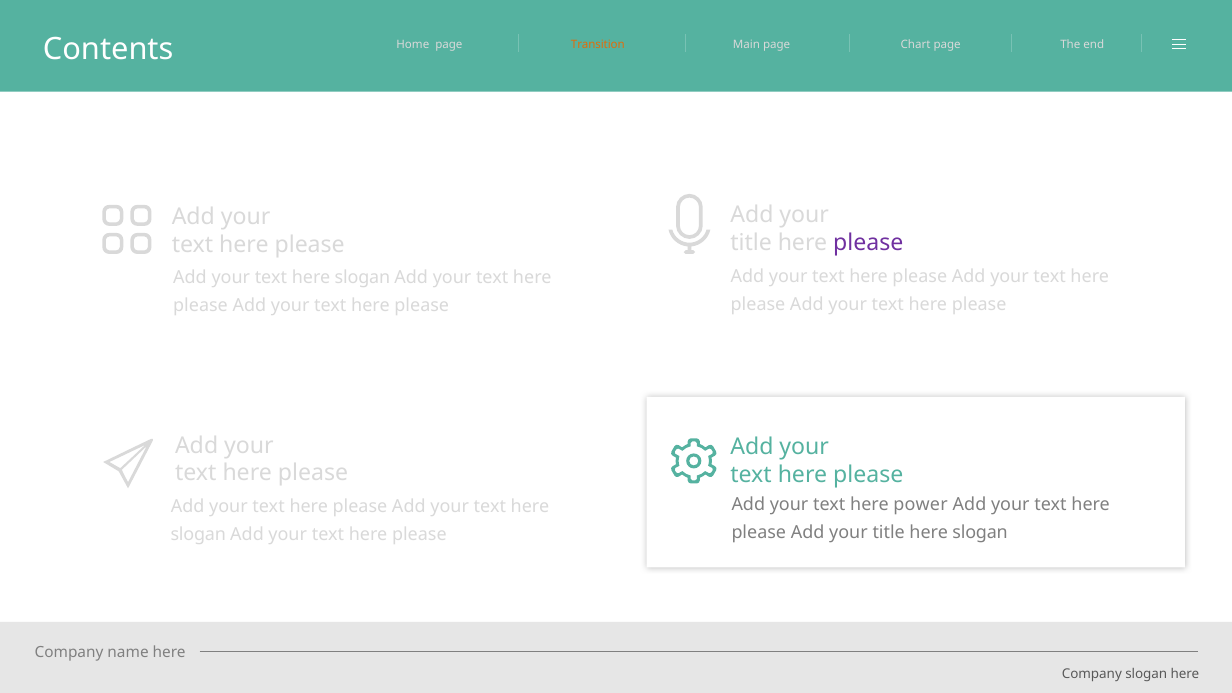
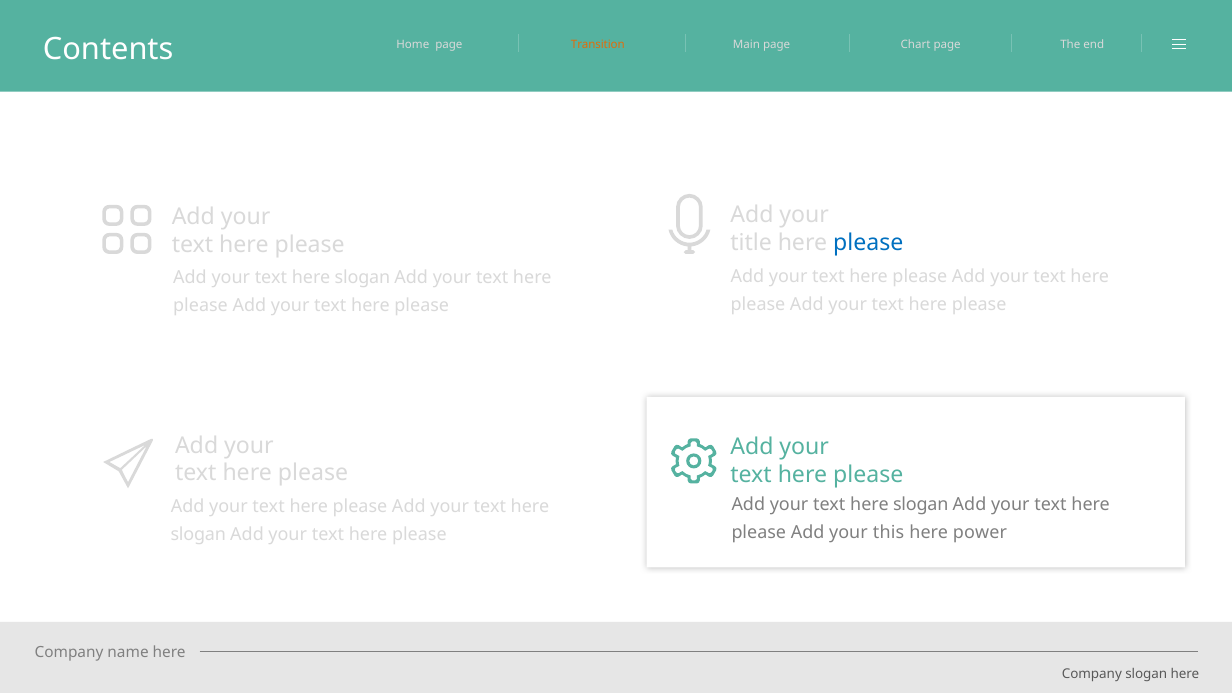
please at (868, 243) colour: purple -> blue
power at (921, 505): power -> slogan
title at (889, 533): title -> this
slogan at (980, 533): slogan -> power
